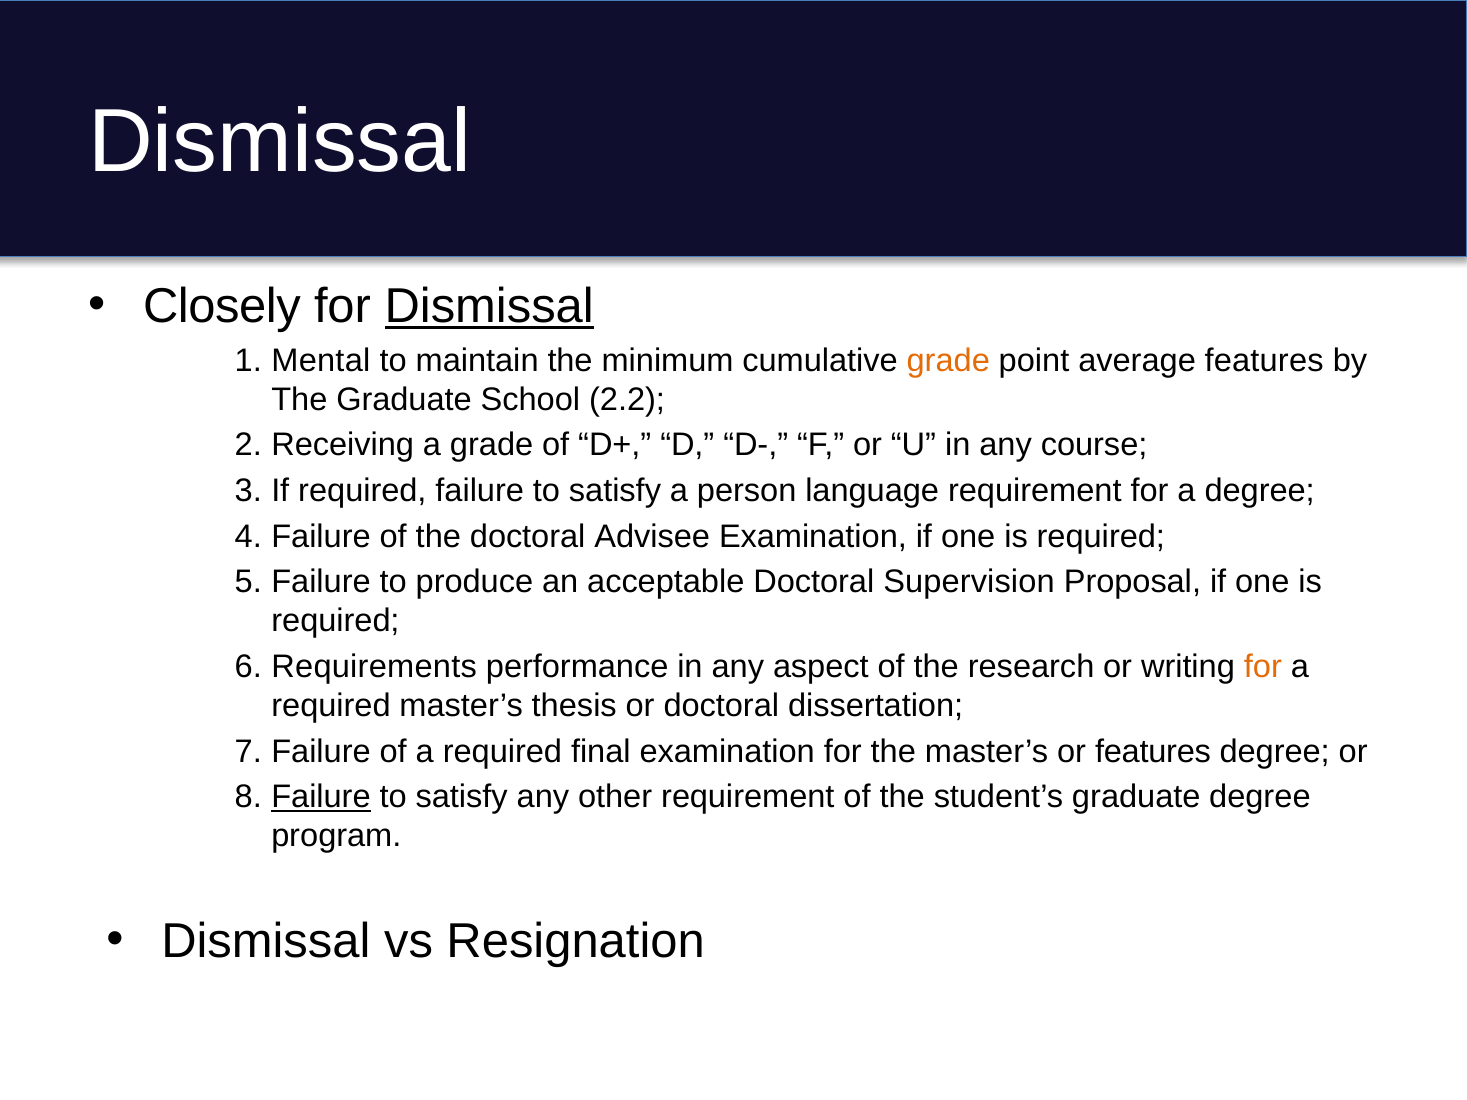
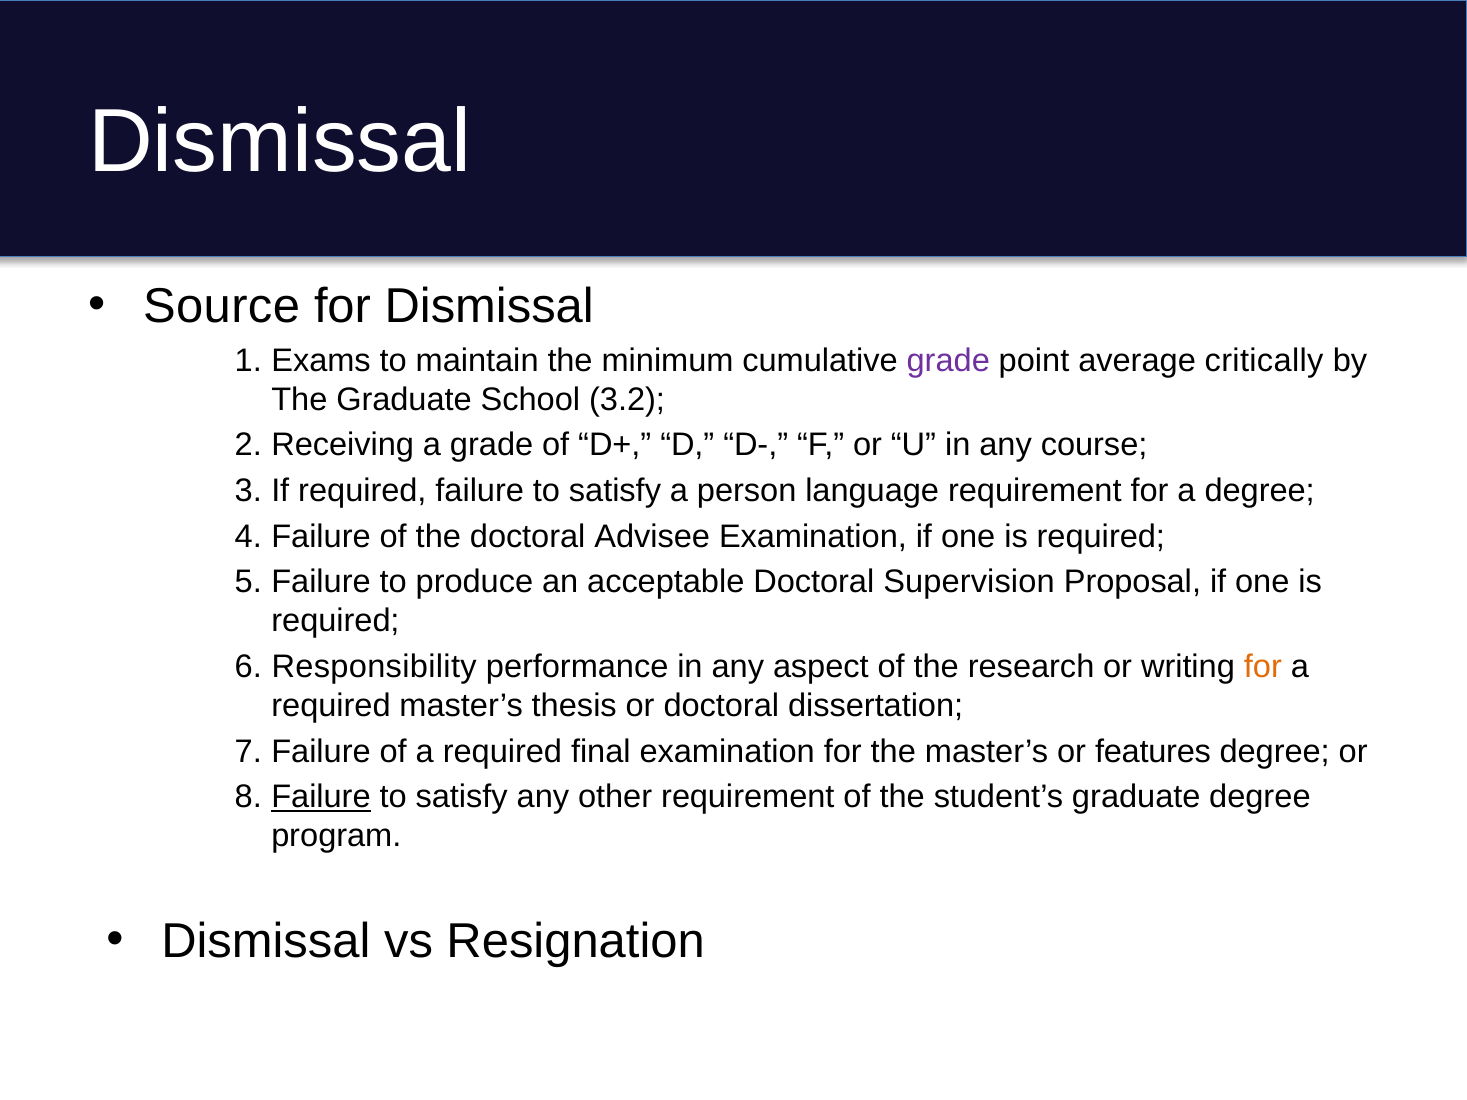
Closely: Closely -> Source
Dismissal at (489, 306) underline: present -> none
Mental: Mental -> Exams
grade at (948, 361) colour: orange -> purple
average features: features -> critically
2.2: 2.2 -> 3.2
Requirements: Requirements -> Responsibility
